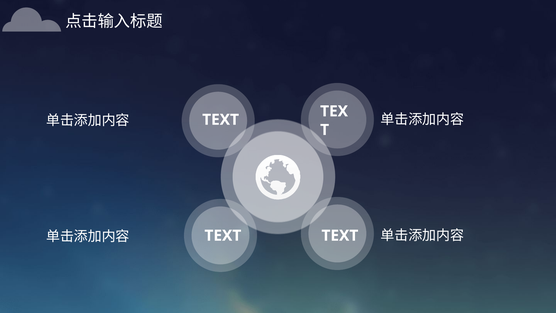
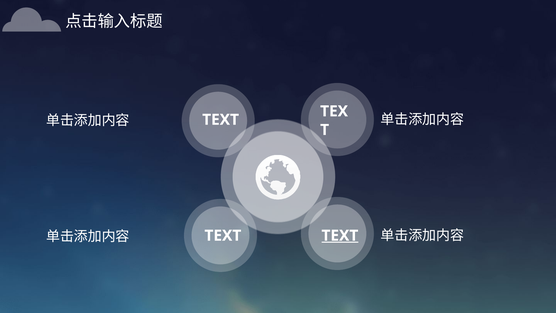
TEXT at (340, 235) underline: none -> present
